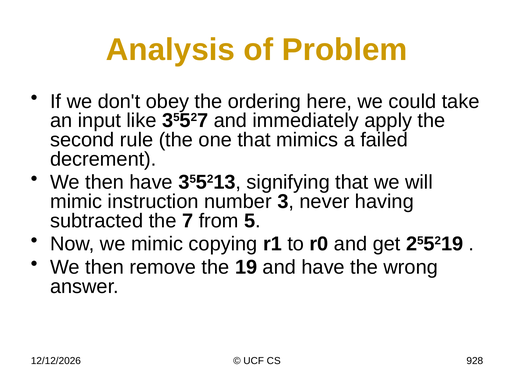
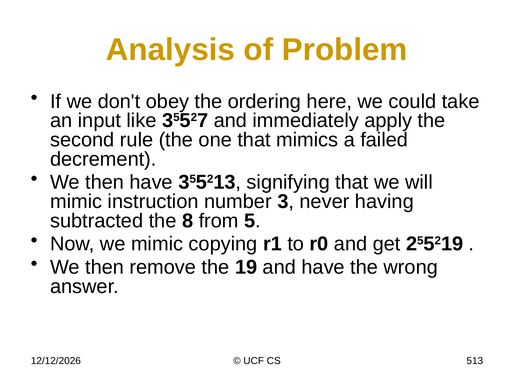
7: 7 -> 8
928: 928 -> 513
